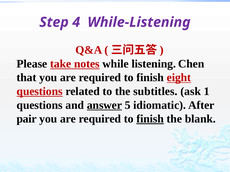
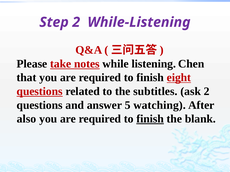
Step 4: 4 -> 2
ask 1: 1 -> 2
answer underline: present -> none
idiomatic: idiomatic -> watching
pair: pair -> also
